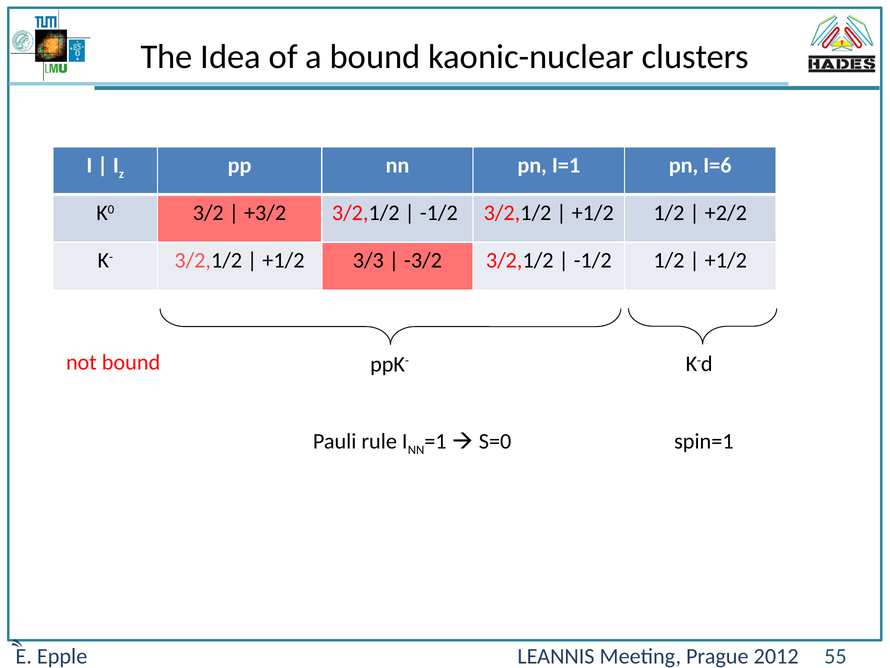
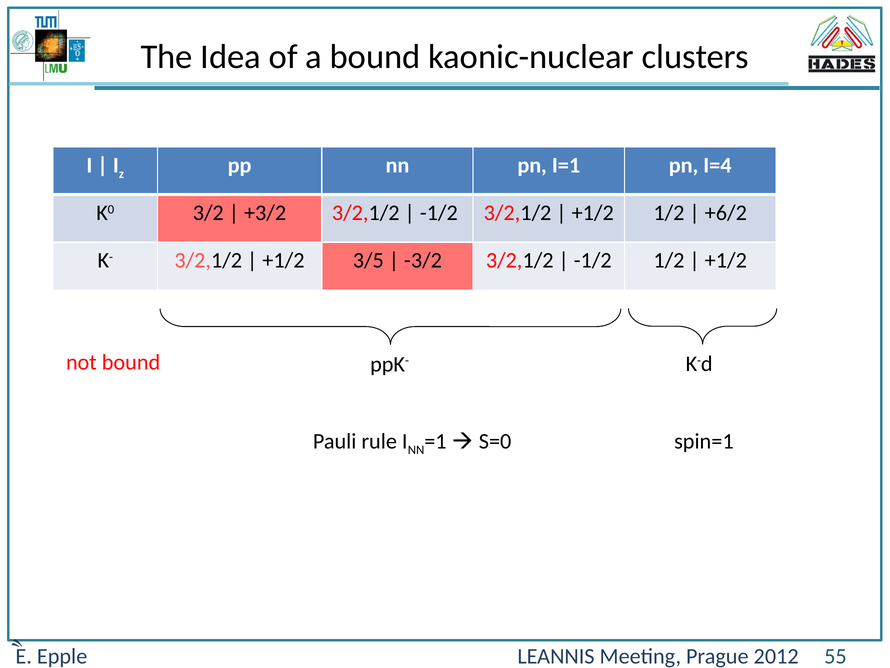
I=6: I=6 -> I=4
+2/2: +2/2 -> +6/2
3/3: 3/3 -> 3/5
